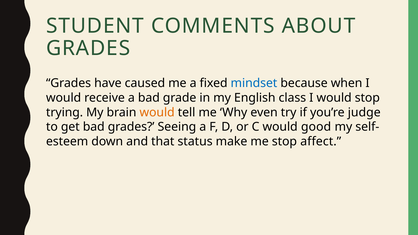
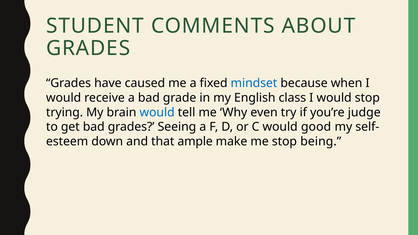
would at (157, 112) colour: orange -> blue
status: status -> ample
affect: affect -> being
